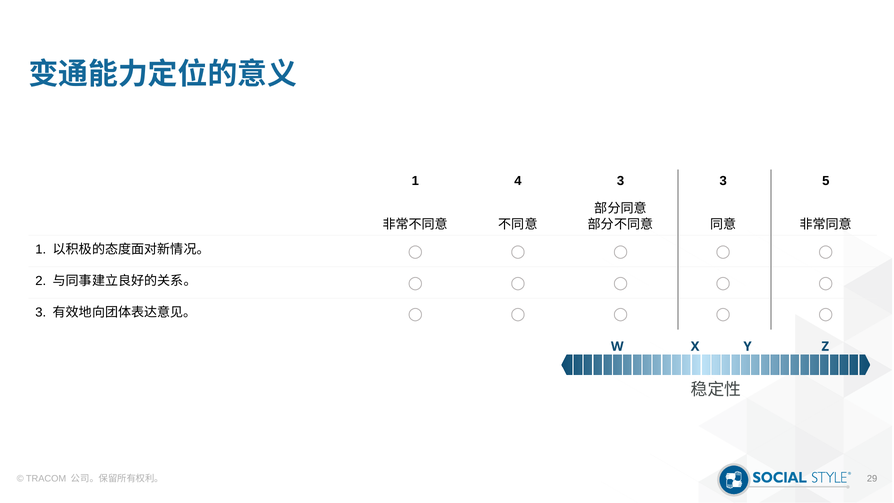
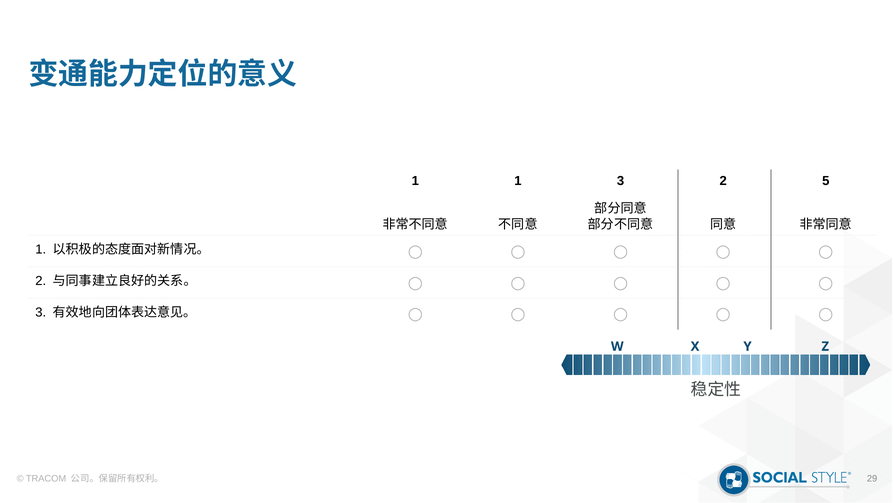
1 4: 4 -> 1
3 3: 3 -> 2
